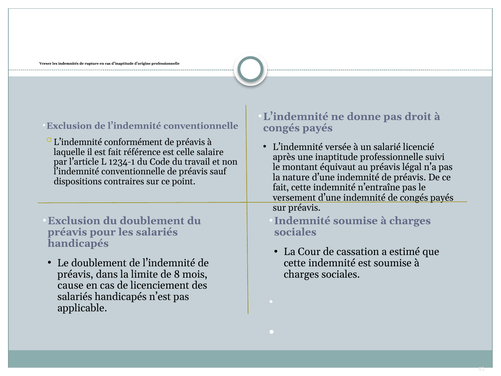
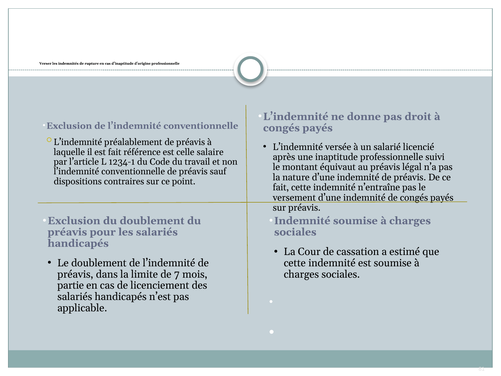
conformément: conformément -> préalablement
8: 8 -> 7
cause: cause -> partie
